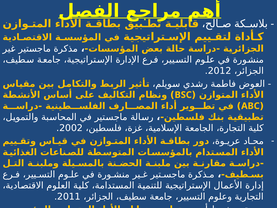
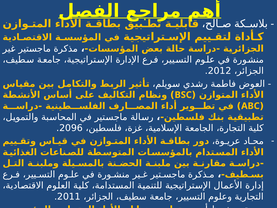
2002: 2002 -> 2096
